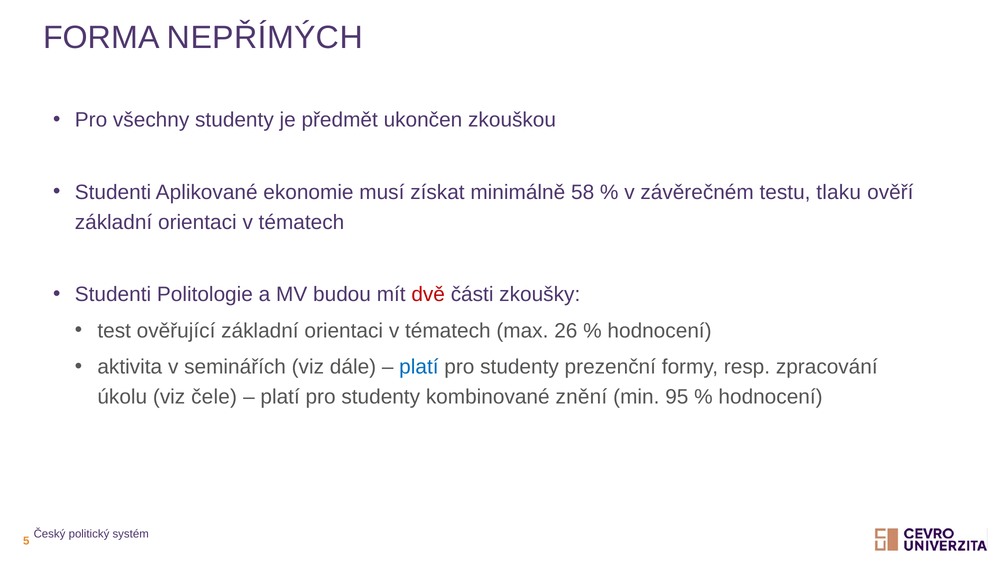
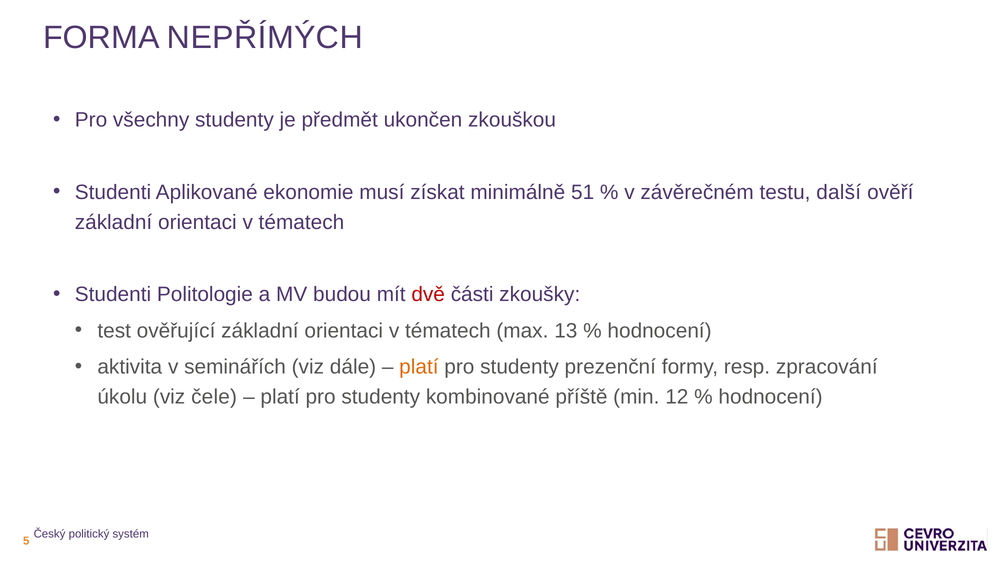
58: 58 -> 51
tlaku: tlaku -> další
26: 26 -> 13
platí at (419, 367) colour: blue -> orange
znění: znění -> příště
95: 95 -> 12
